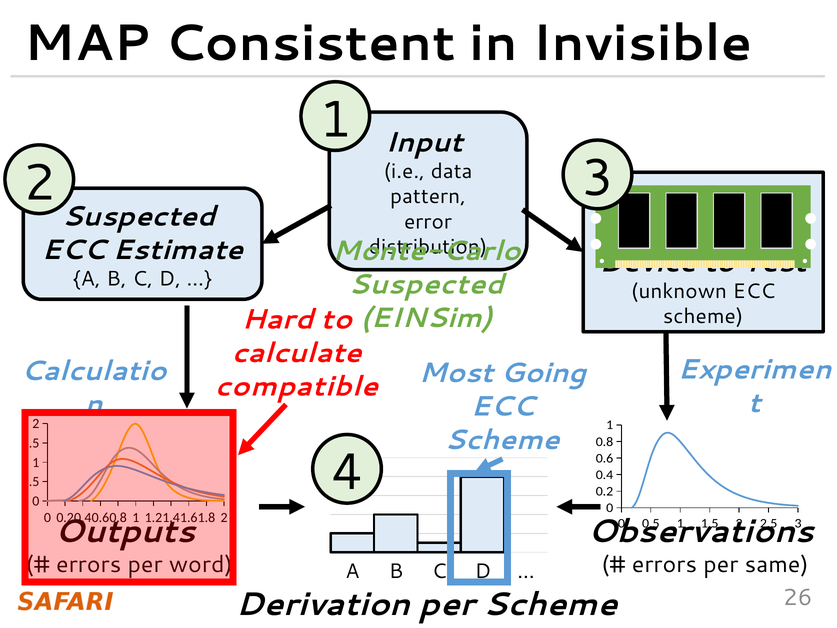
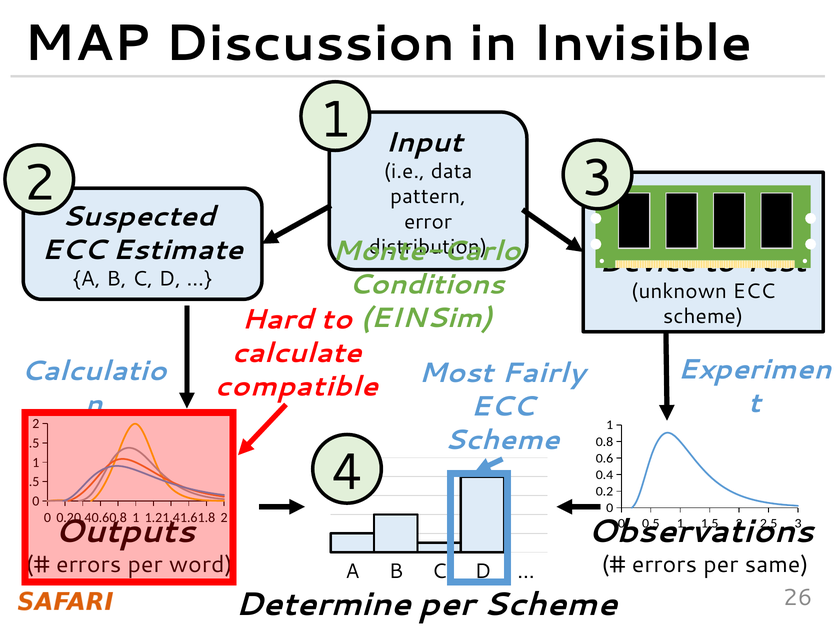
Consistent: Consistent -> Discussion
Suspected at (426, 284): Suspected -> Conditions
Going: Going -> Fairly
Derivation: Derivation -> Determine
